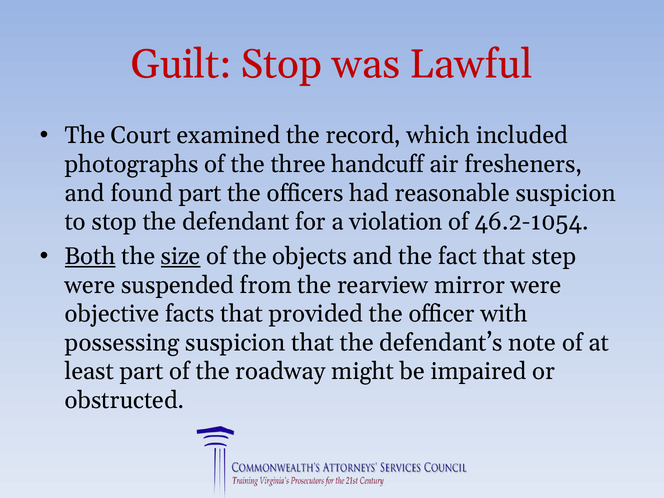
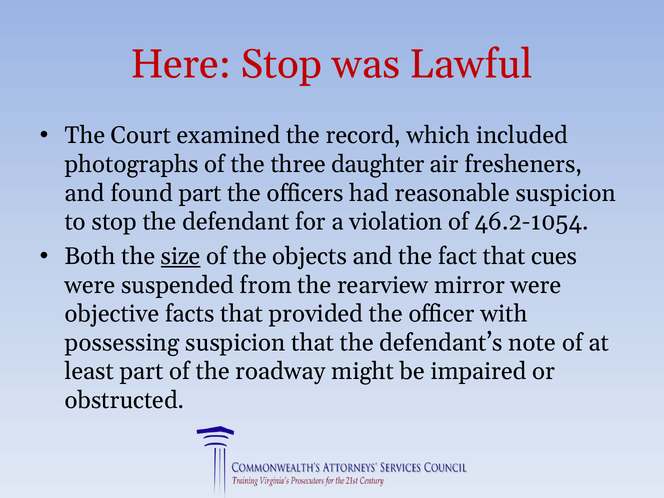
Guilt: Guilt -> Here
handcuff: handcuff -> daughter
Both underline: present -> none
step: step -> cues
